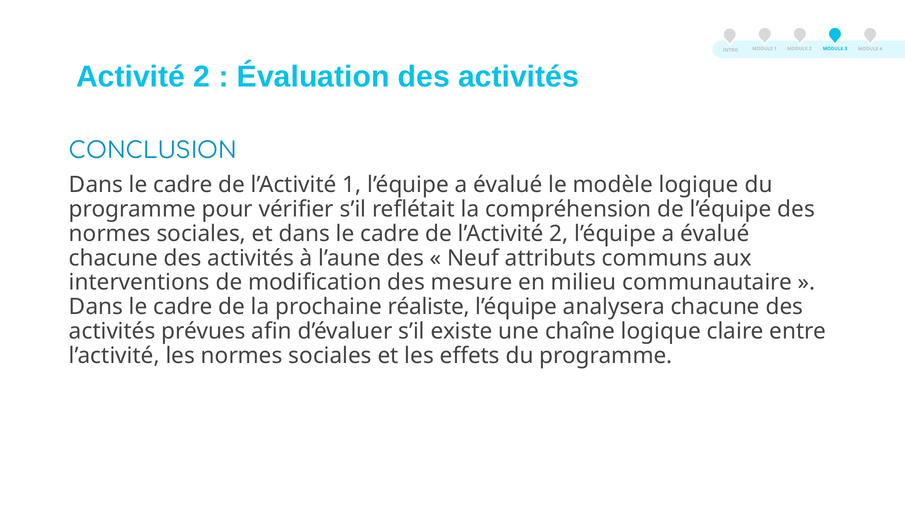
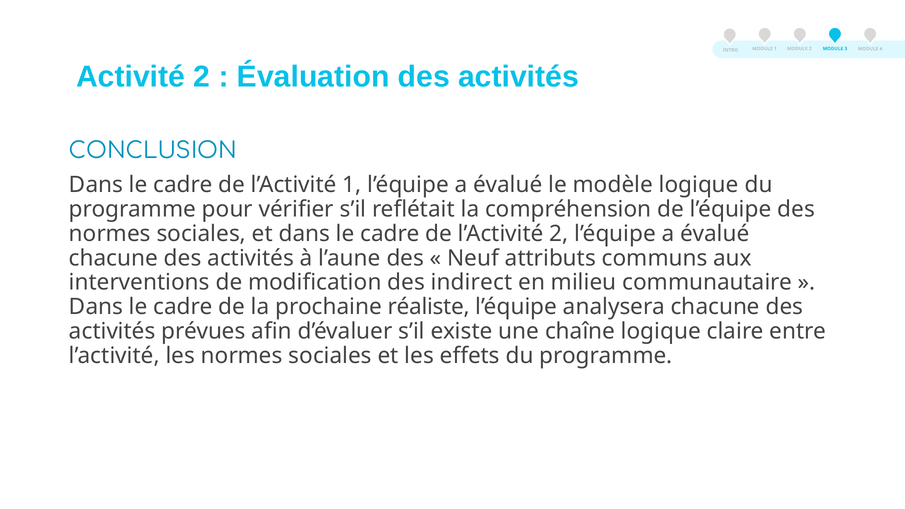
mesure: mesure -> indirect
